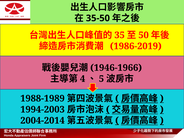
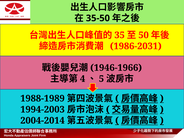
1986-2019: 1986-2019 -> 1986-2031
